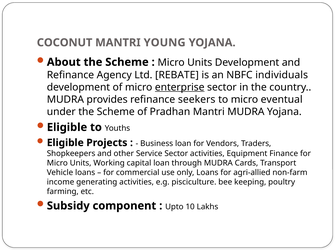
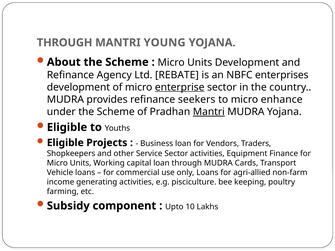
COCONUT at (65, 43): COCONUT -> THROUGH
individuals: individuals -> enterprises
eventual: eventual -> enhance
Mantri at (209, 112) underline: none -> present
